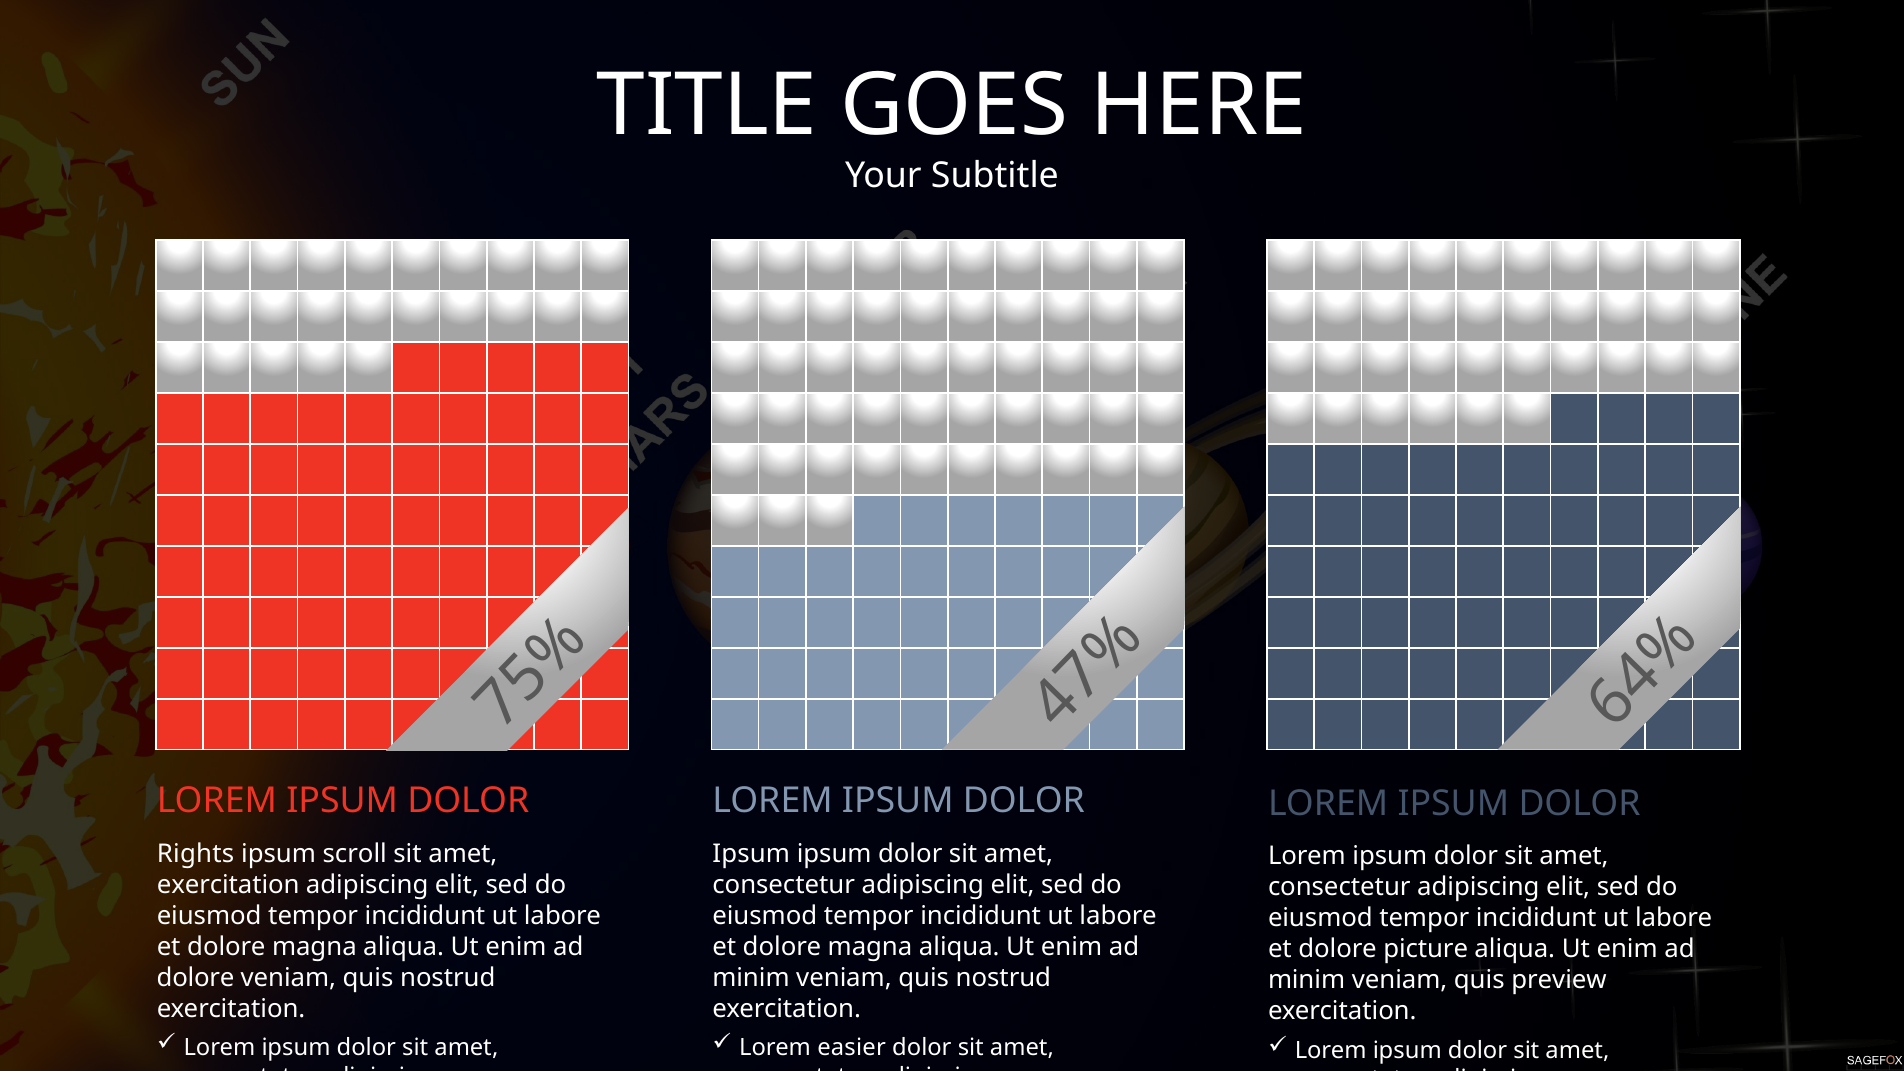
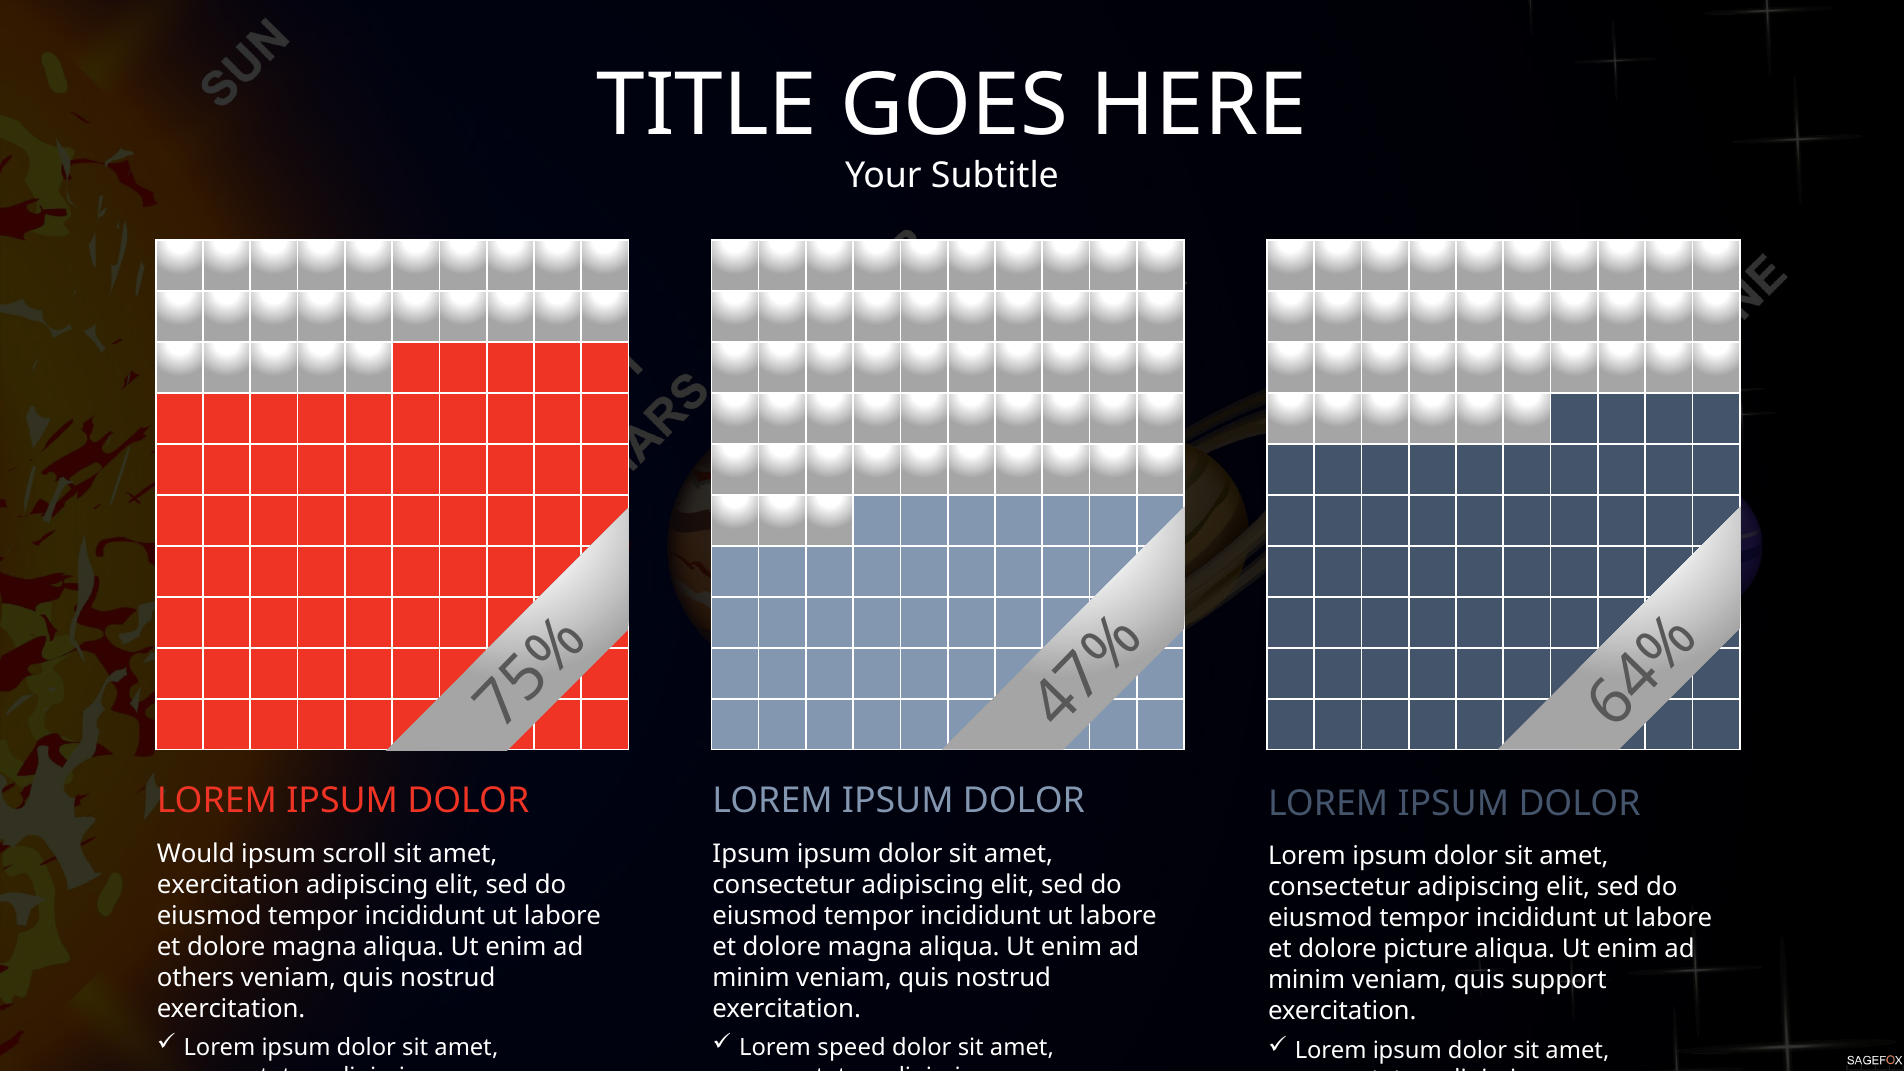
Rights: Rights -> Would
dolore at (196, 978): dolore -> others
preview: preview -> support
easier: easier -> speed
